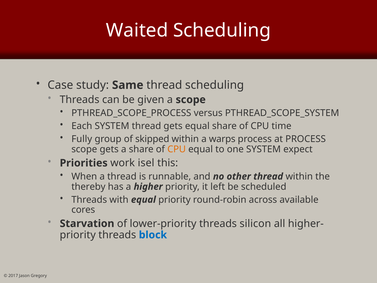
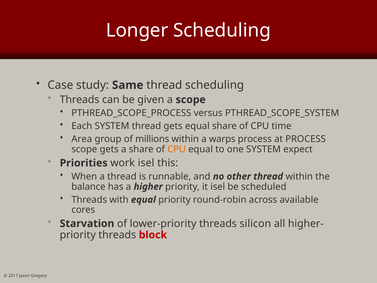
Waited: Waited -> Longer
Fully: Fully -> Area
skipped: skipped -> millions
thereby: thereby -> balance
it left: left -> isel
block colour: blue -> red
